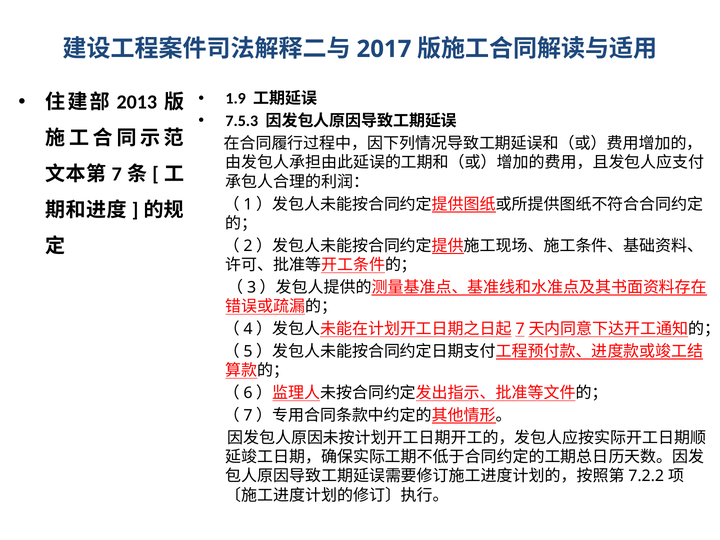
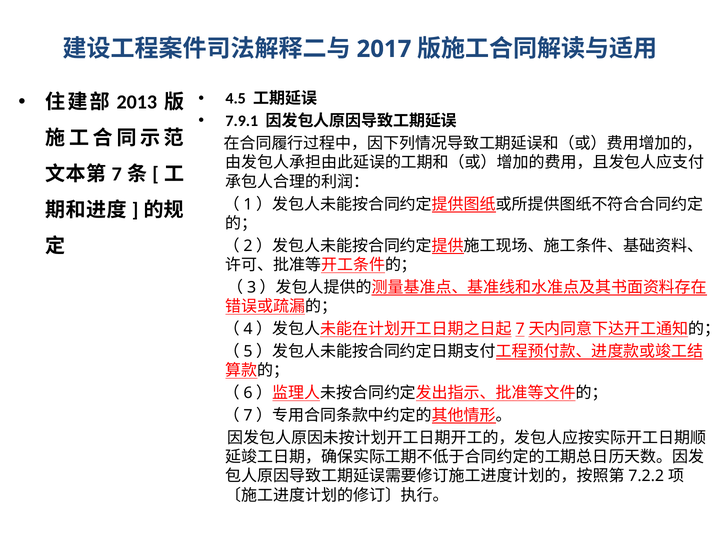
1.9: 1.9 -> 4.5
7.5.3: 7.5.3 -> 7.9.1
